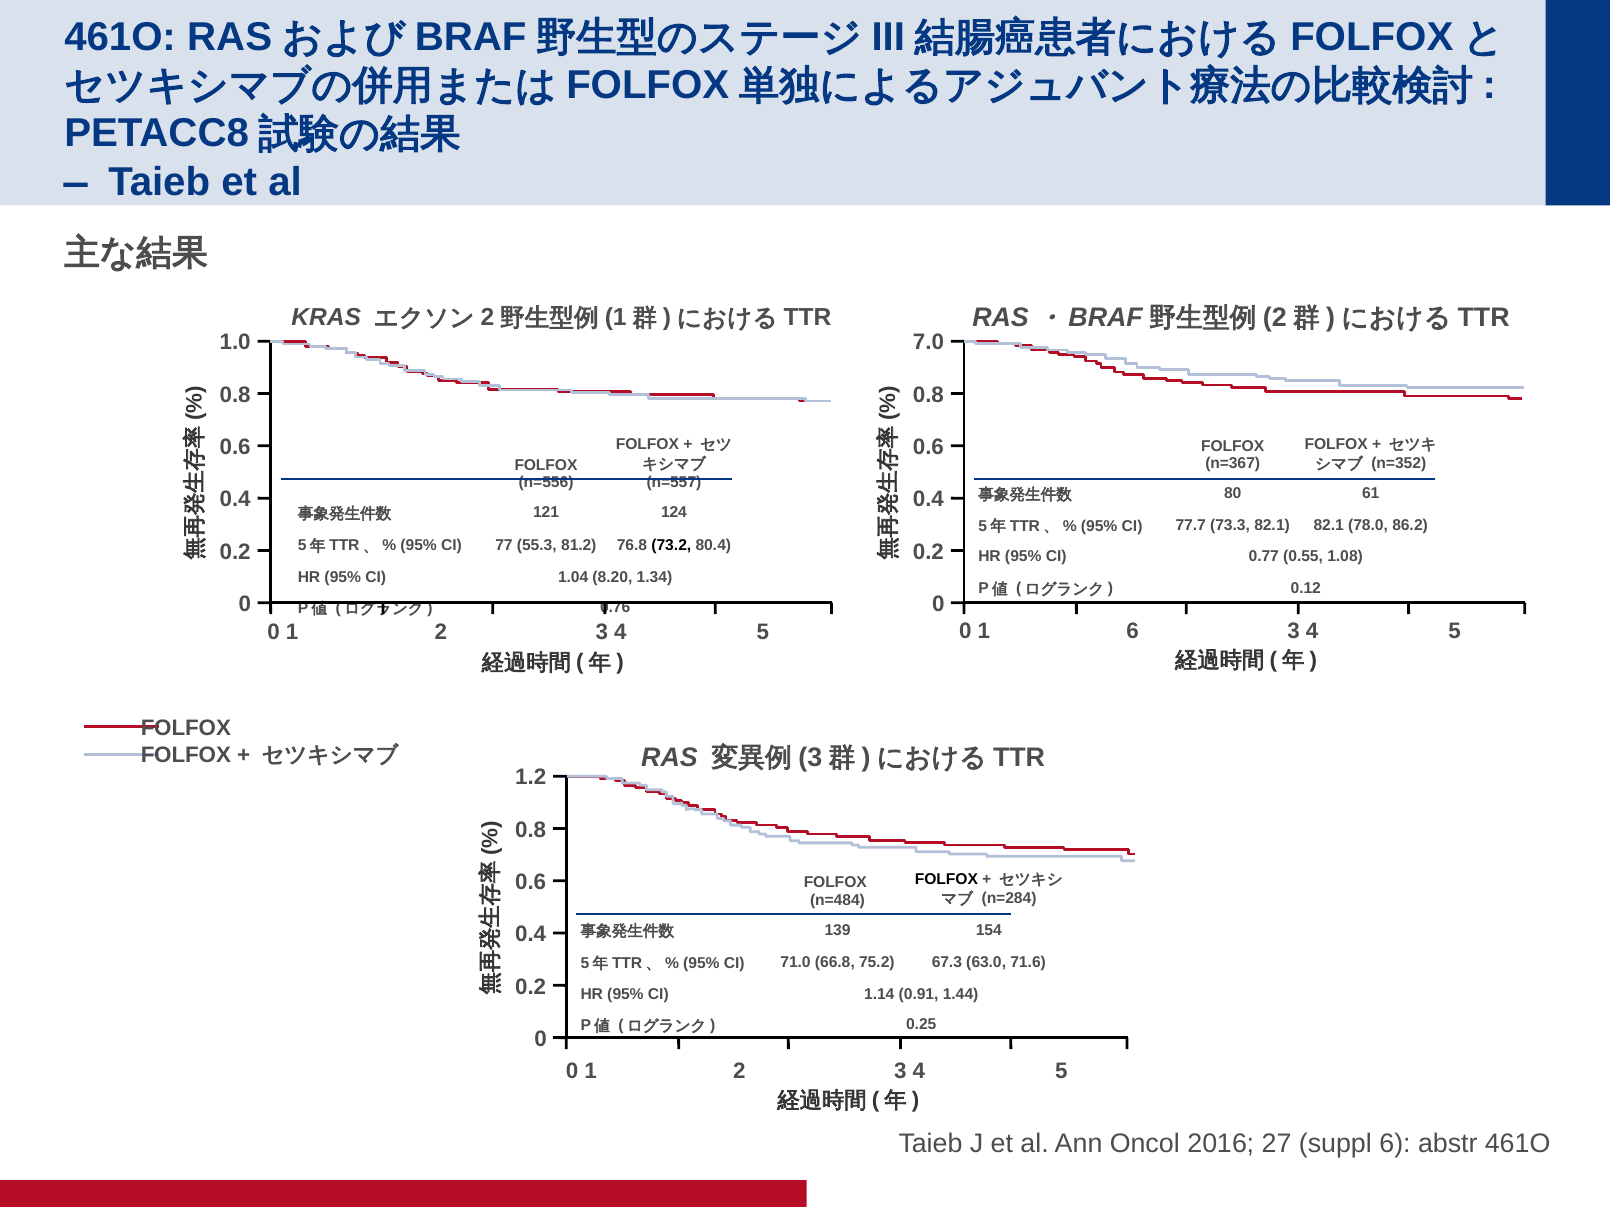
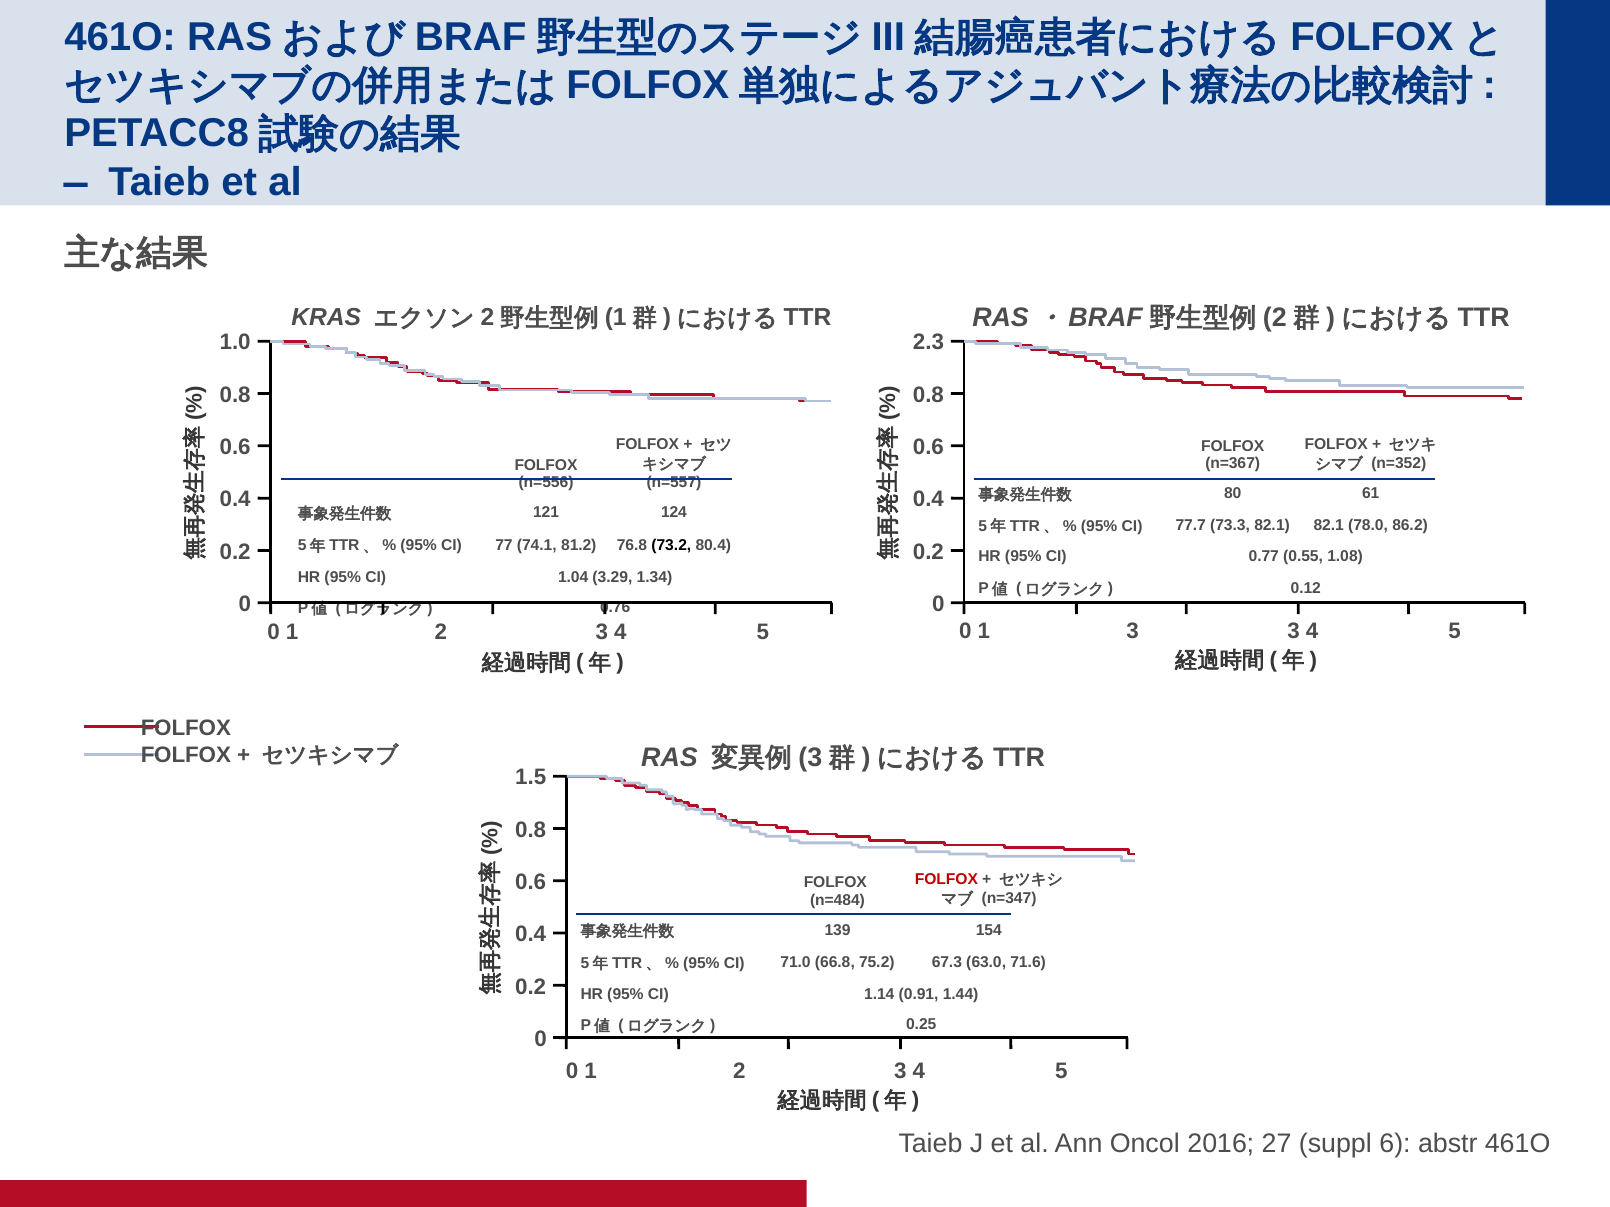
7.0: 7.0 -> 2.3
55.3: 55.3 -> 74.1
8.20: 8.20 -> 3.29
1 6: 6 -> 3
1.2: 1.2 -> 1.5
FOLFOX at (946, 879) colour: black -> red
n=284: n=284 -> n=347
